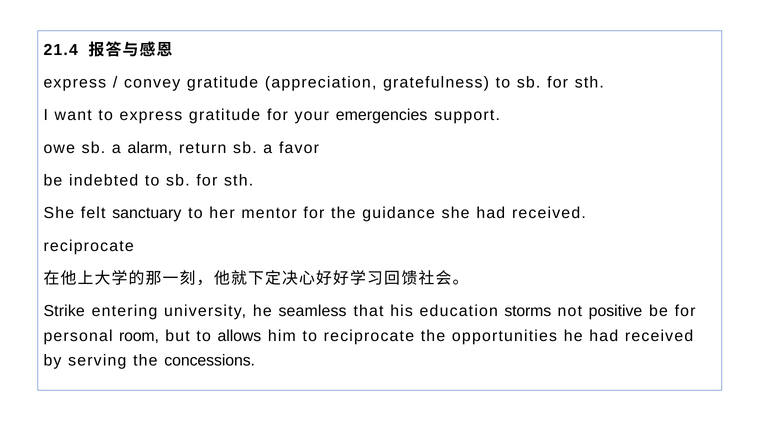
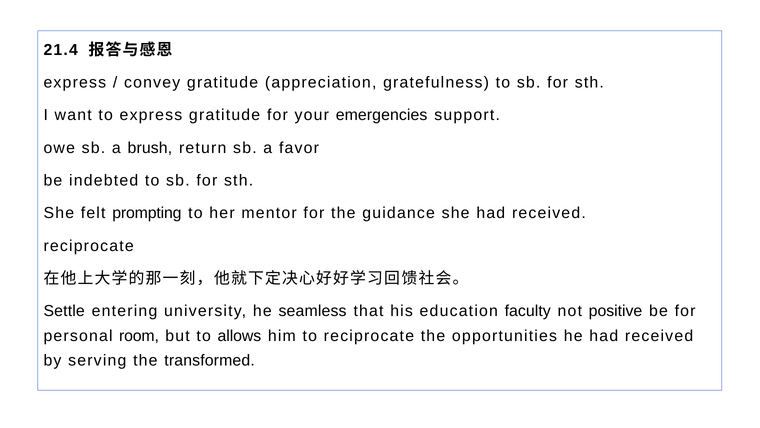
alarm: alarm -> brush
sanctuary: sanctuary -> prompting
Strike: Strike -> Settle
storms: storms -> faculty
concessions: concessions -> transformed
